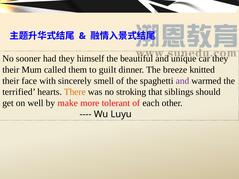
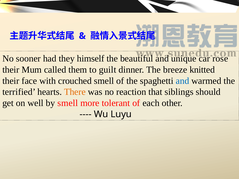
car they: they -> rose
sincerely: sincerely -> crouched
and at (182, 81) colour: purple -> blue
stroking: stroking -> reaction
by make: make -> smell
